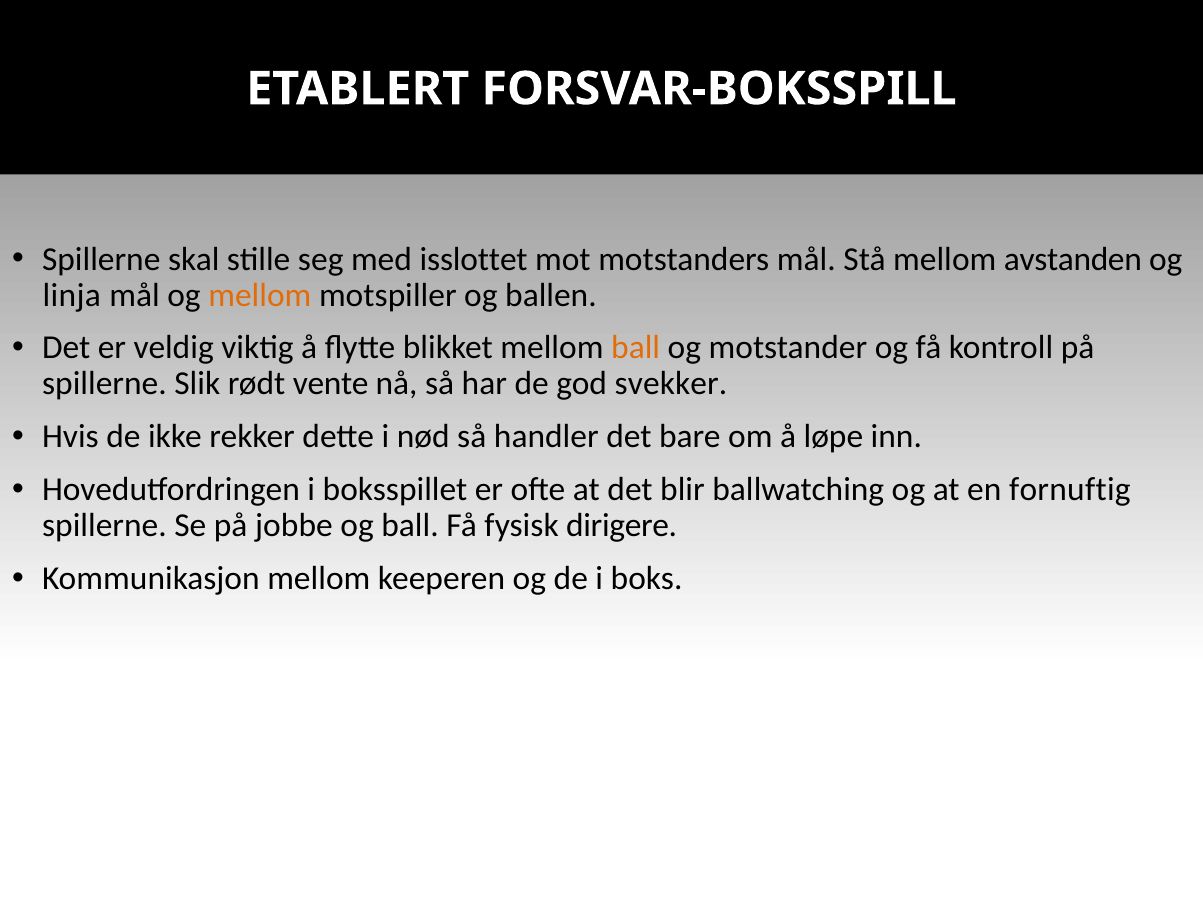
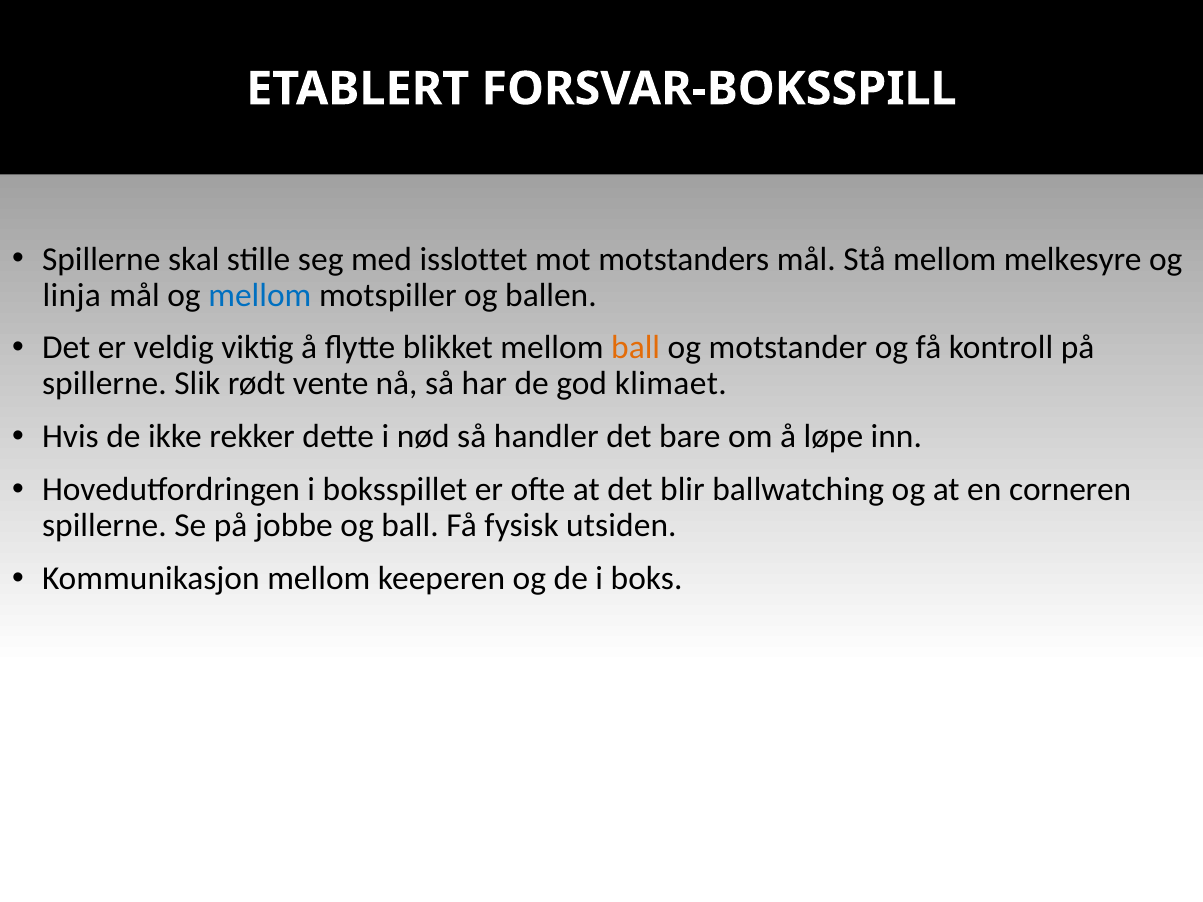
avstanden: avstanden -> melkesyre
mellom at (260, 295) colour: orange -> blue
svekker: svekker -> klimaet
fornuftig: fornuftig -> corneren
dirigere: dirigere -> utsiden
